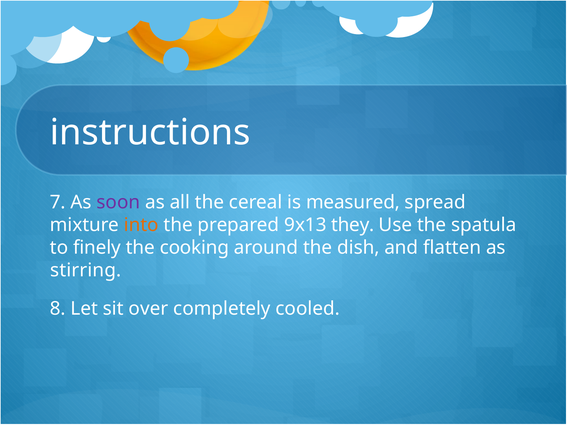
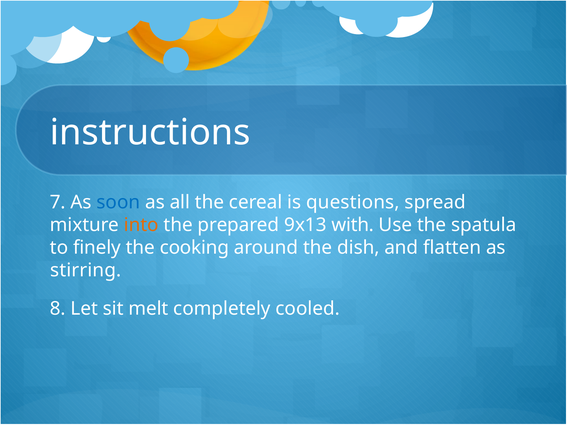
soon colour: purple -> blue
measured: measured -> questions
they: they -> with
over: over -> melt
